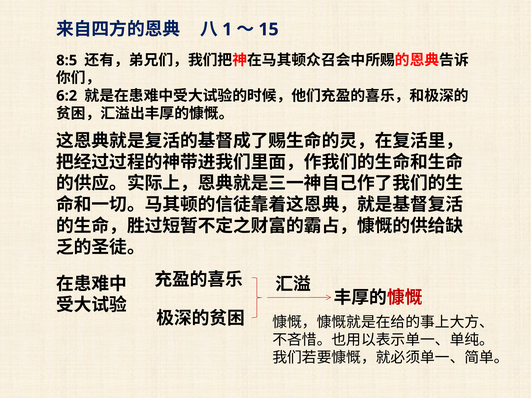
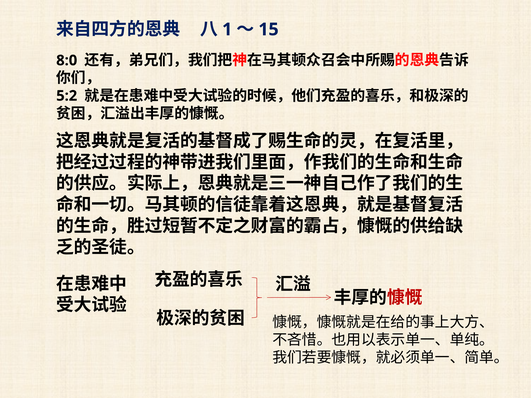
8:5: 8:5 -> 8:0
6:2: 6:2 -> 5:2
